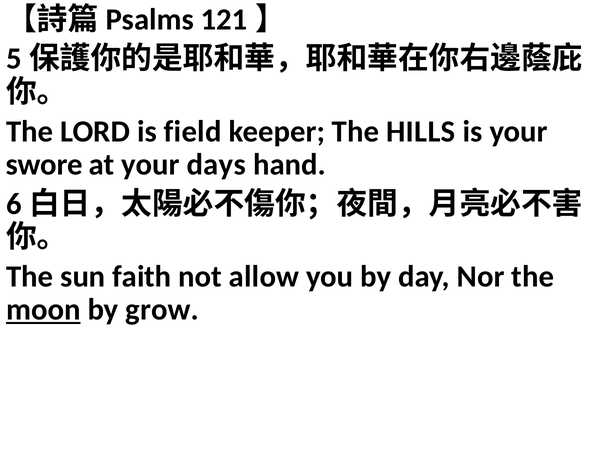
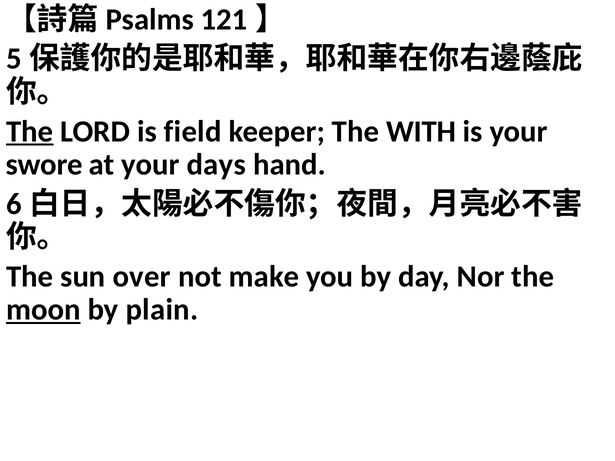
The at (30, 131) underline: none -> present
HILLS: HILLS -> WITH
faith: faith -> over
allow: allow -> make
grow: grow -> plain
